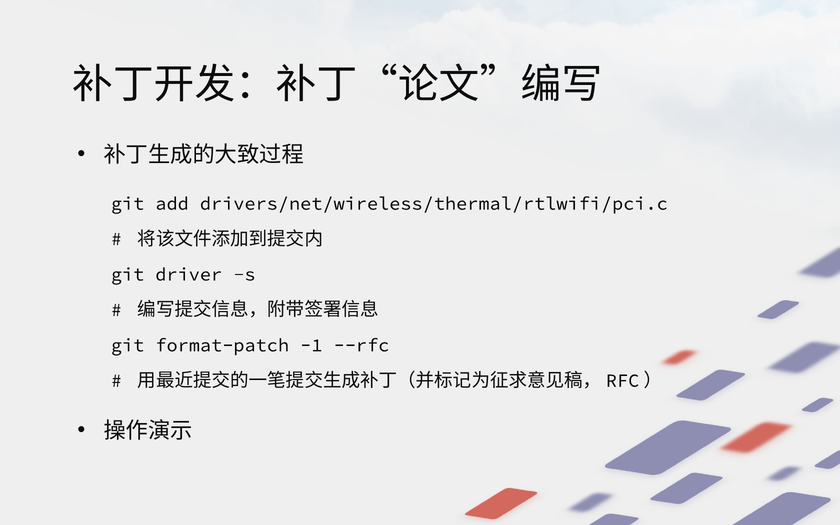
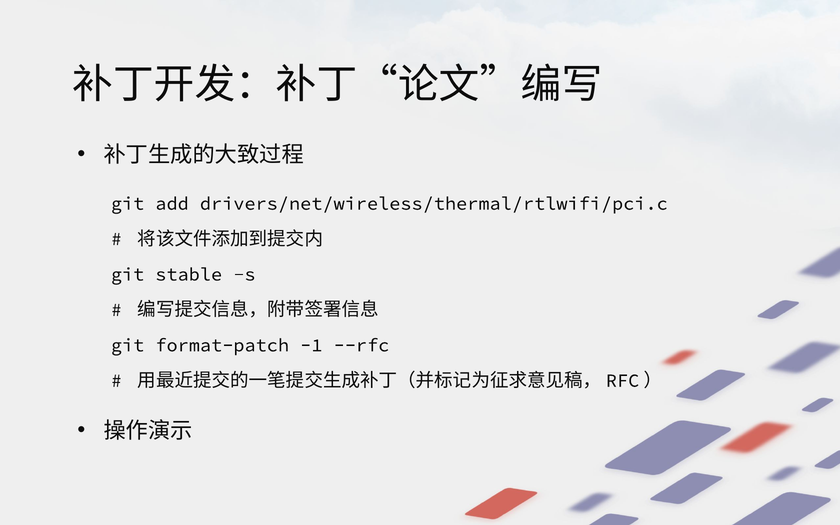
driver: driver -> stable
